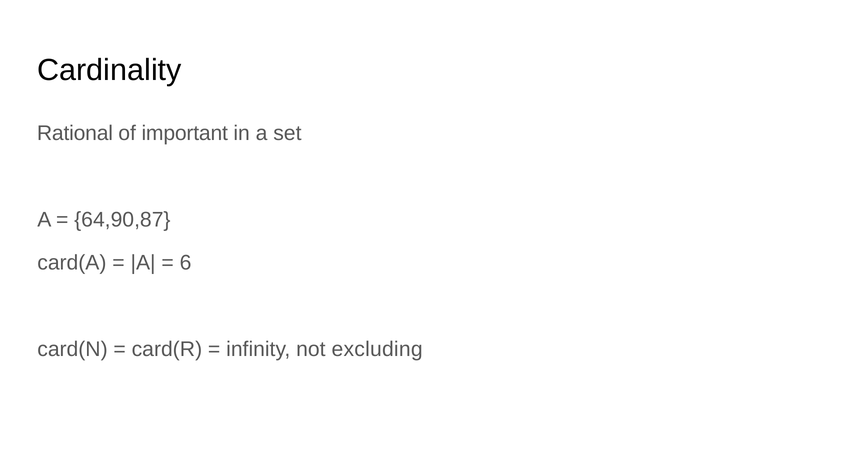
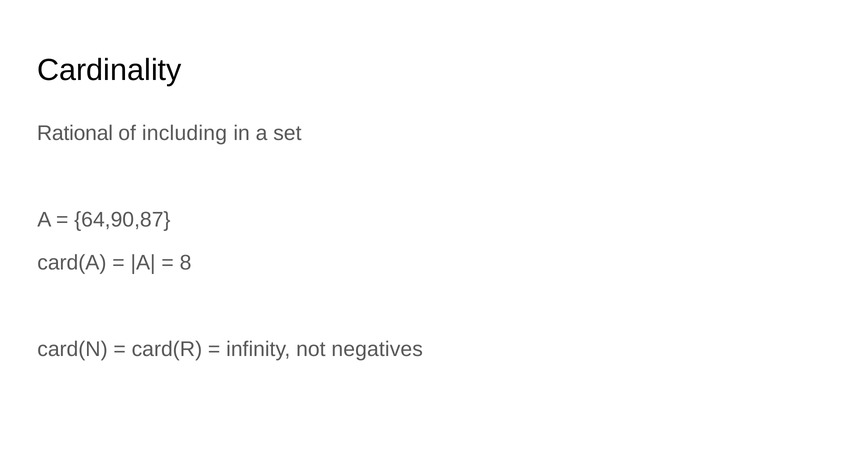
important: important -> including
6: 6 -> 8
excluding: excluding -> negatives
